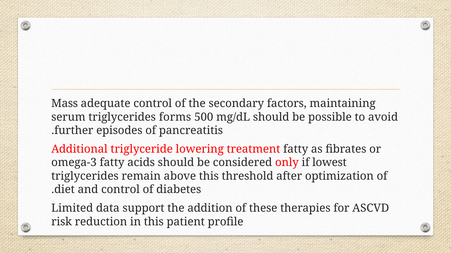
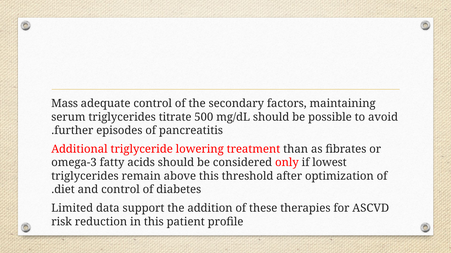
forms: forms -> titrate
treatment fatty: fatty -> than
